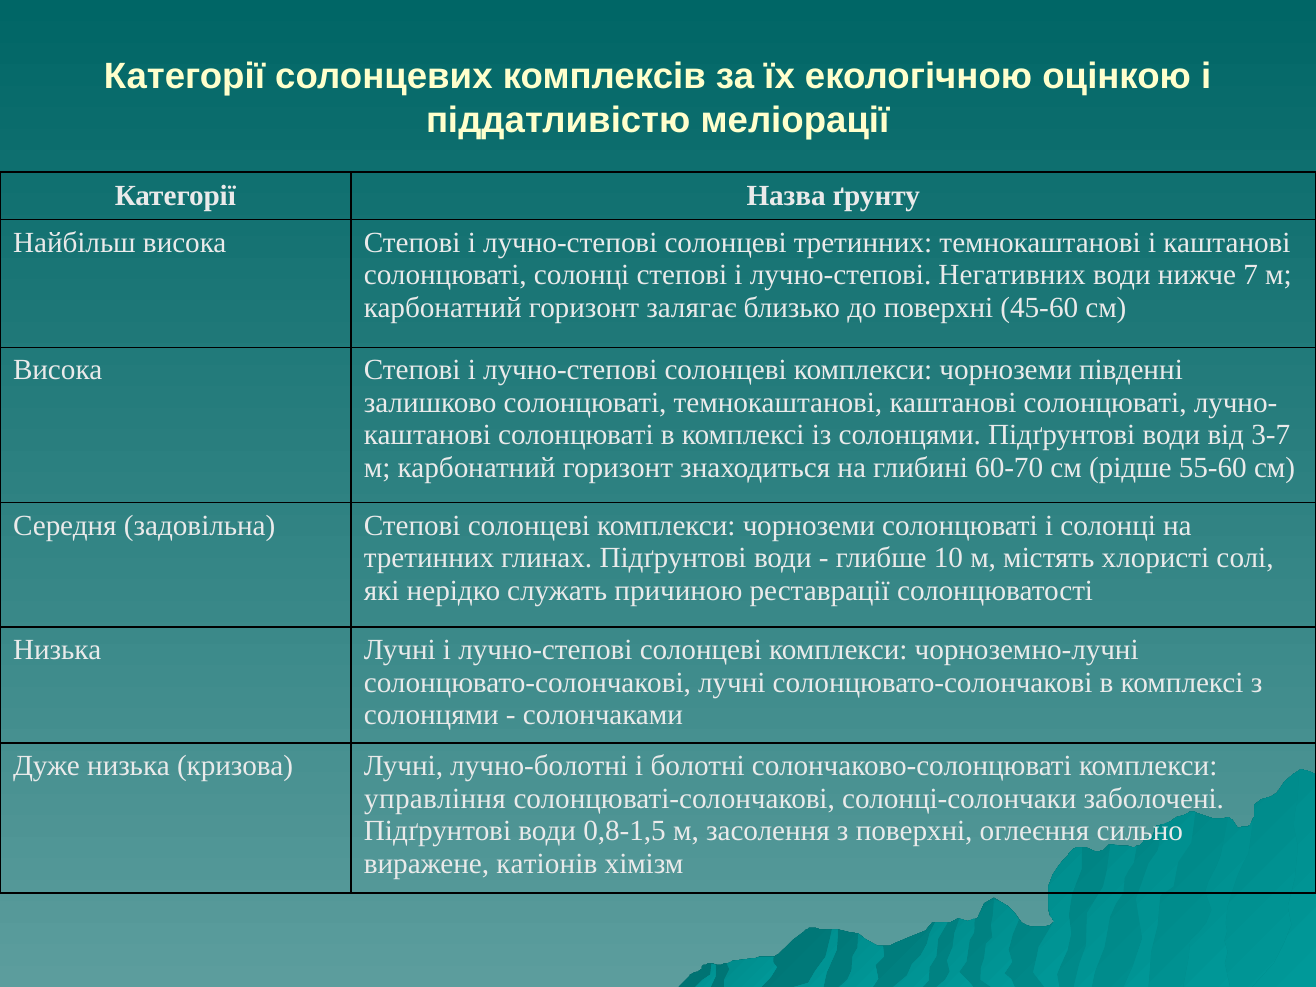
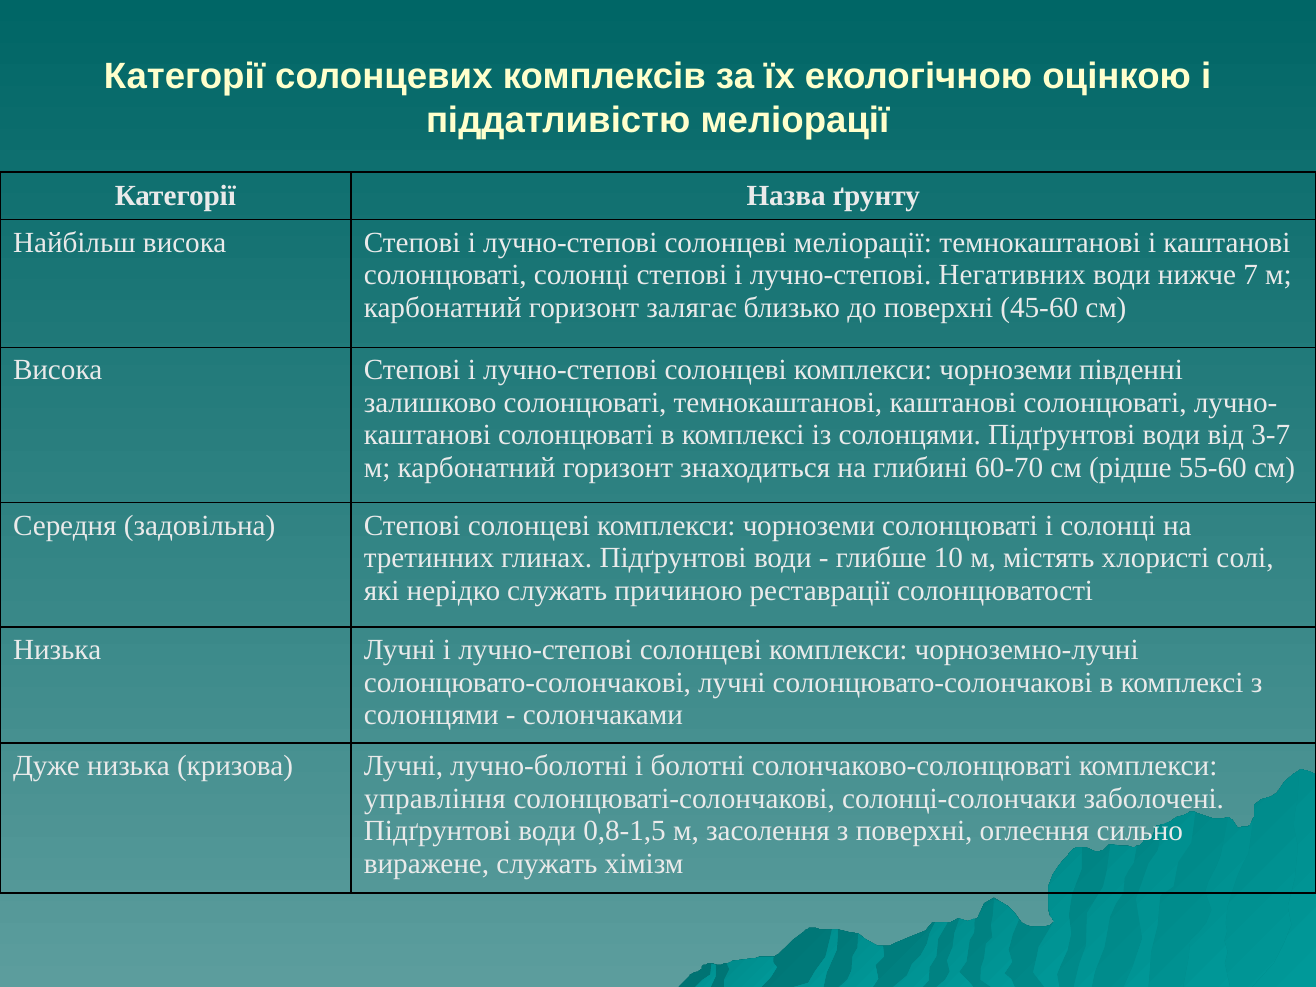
солонцеві третинних: третинних -> меліорації
виражене катіонів: катіонів -> служать
